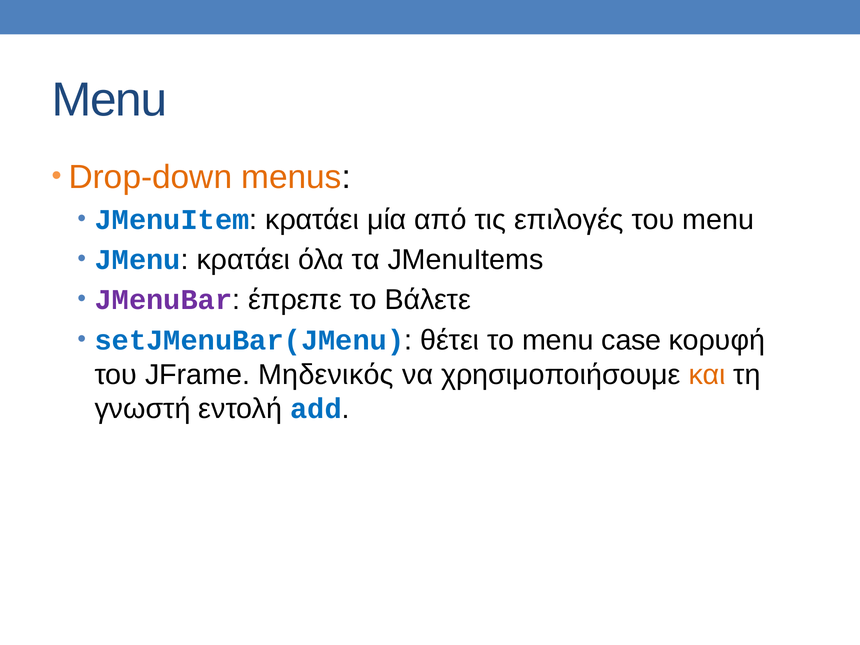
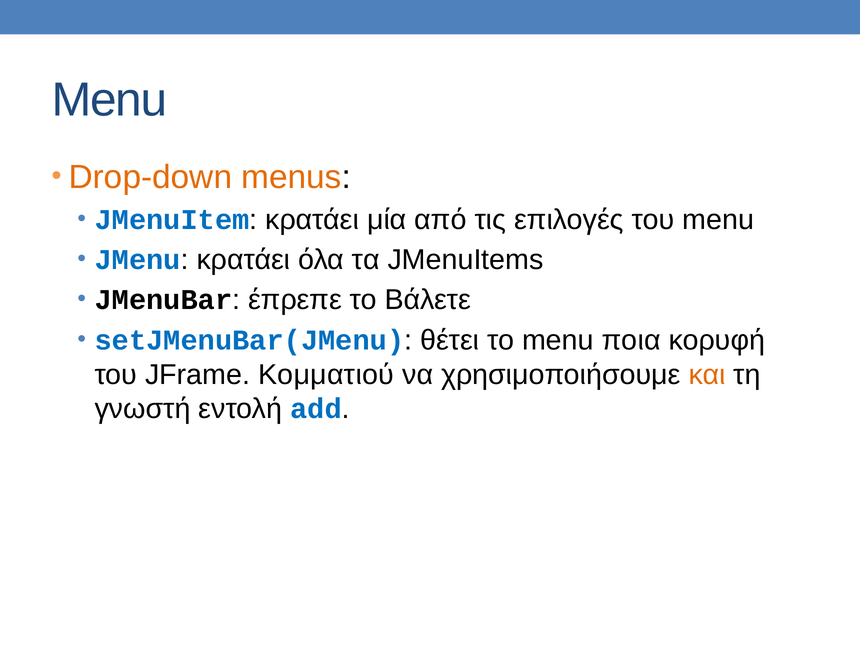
JMenuBar colour: purple -> black
case: case -> ποια
Μηδενικός: Μηδενικός -> Κομματιού
